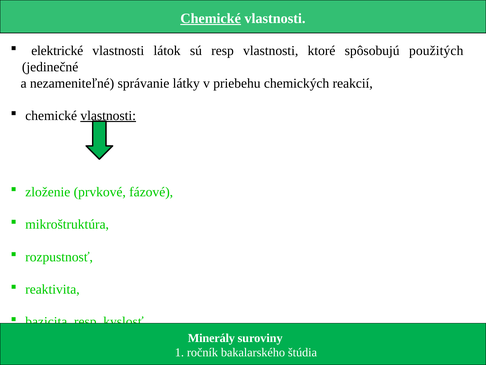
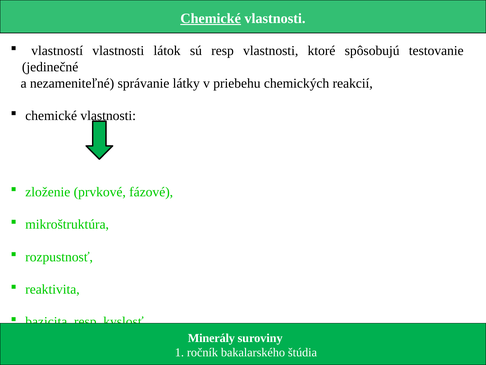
elektrické: elektrické -> vlastností
použitých: použitých -> testovanie
vlastnosti at (108, 116) underline: present -> none
